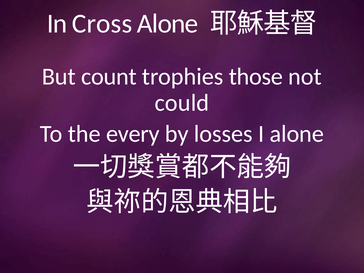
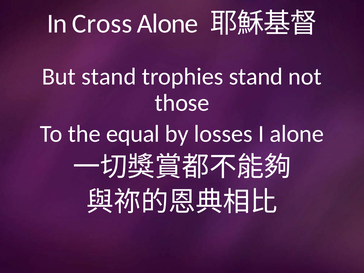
But count: count -> stand
trophies those: those -> stand
could: could -> those
every: every -> equal
